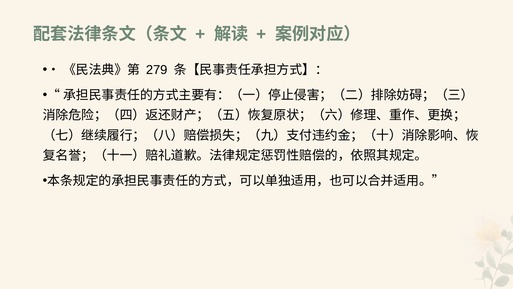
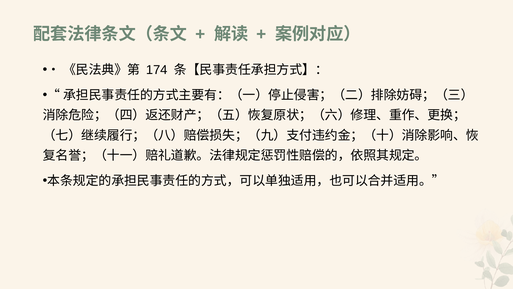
279: 279 -> 174
